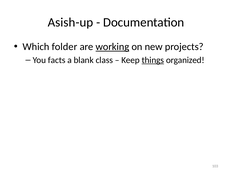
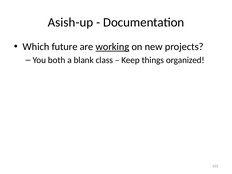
folder: folder -> future
facts: facts -> both
things underline: present -> none
